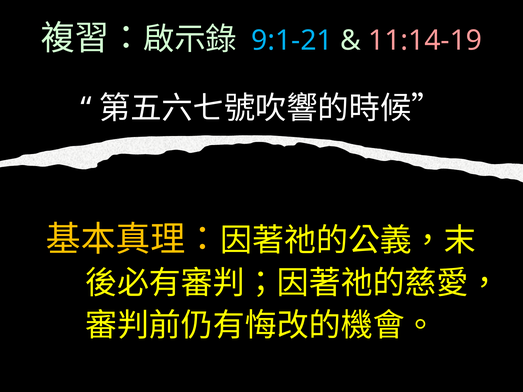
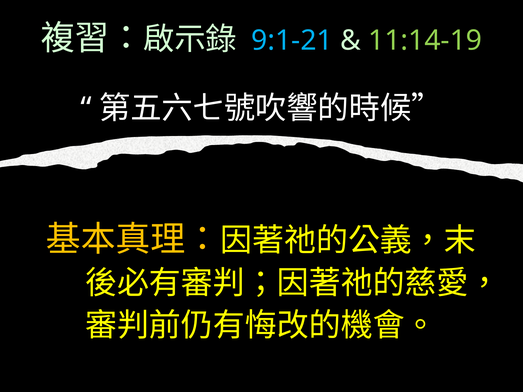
11:14-19 colour: pink -> light green
